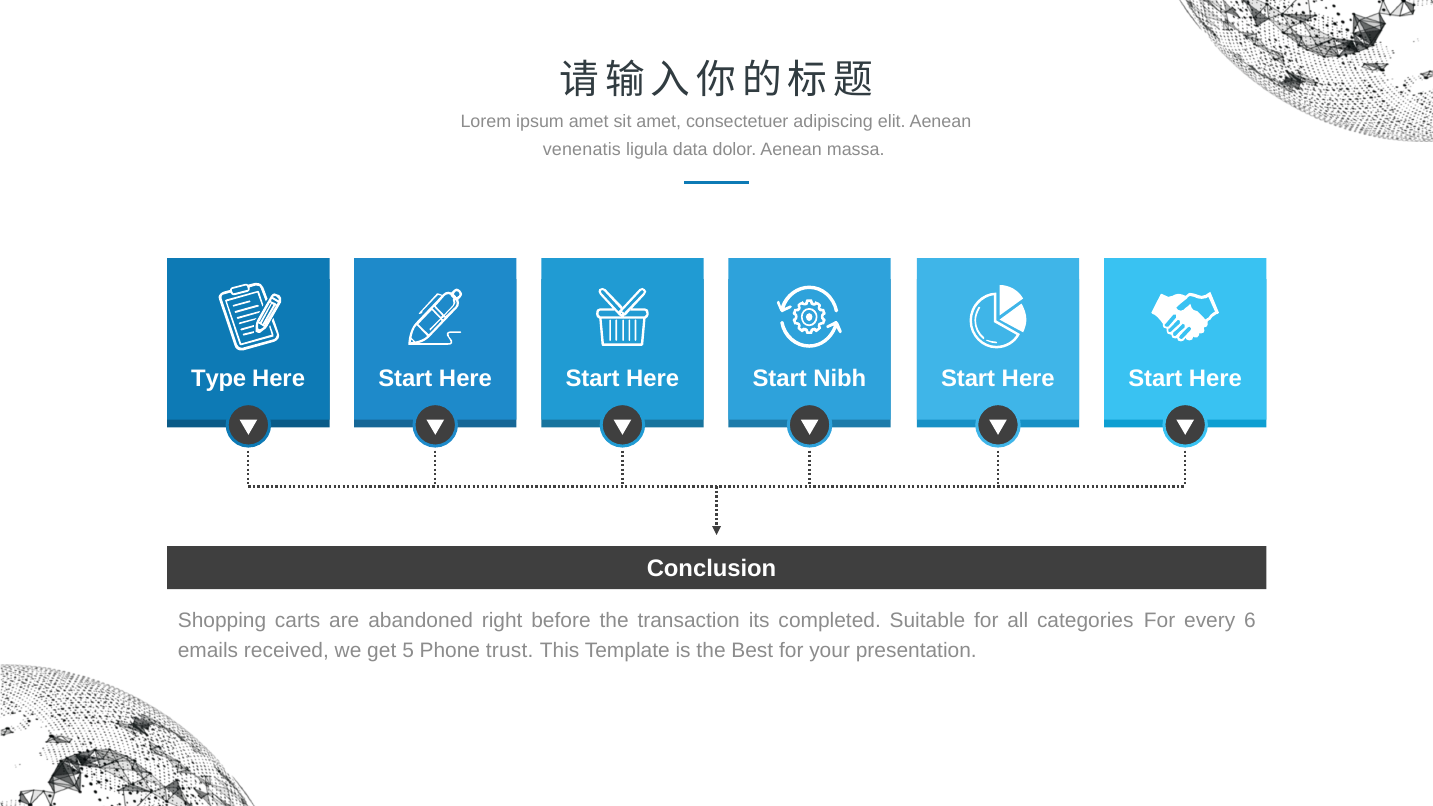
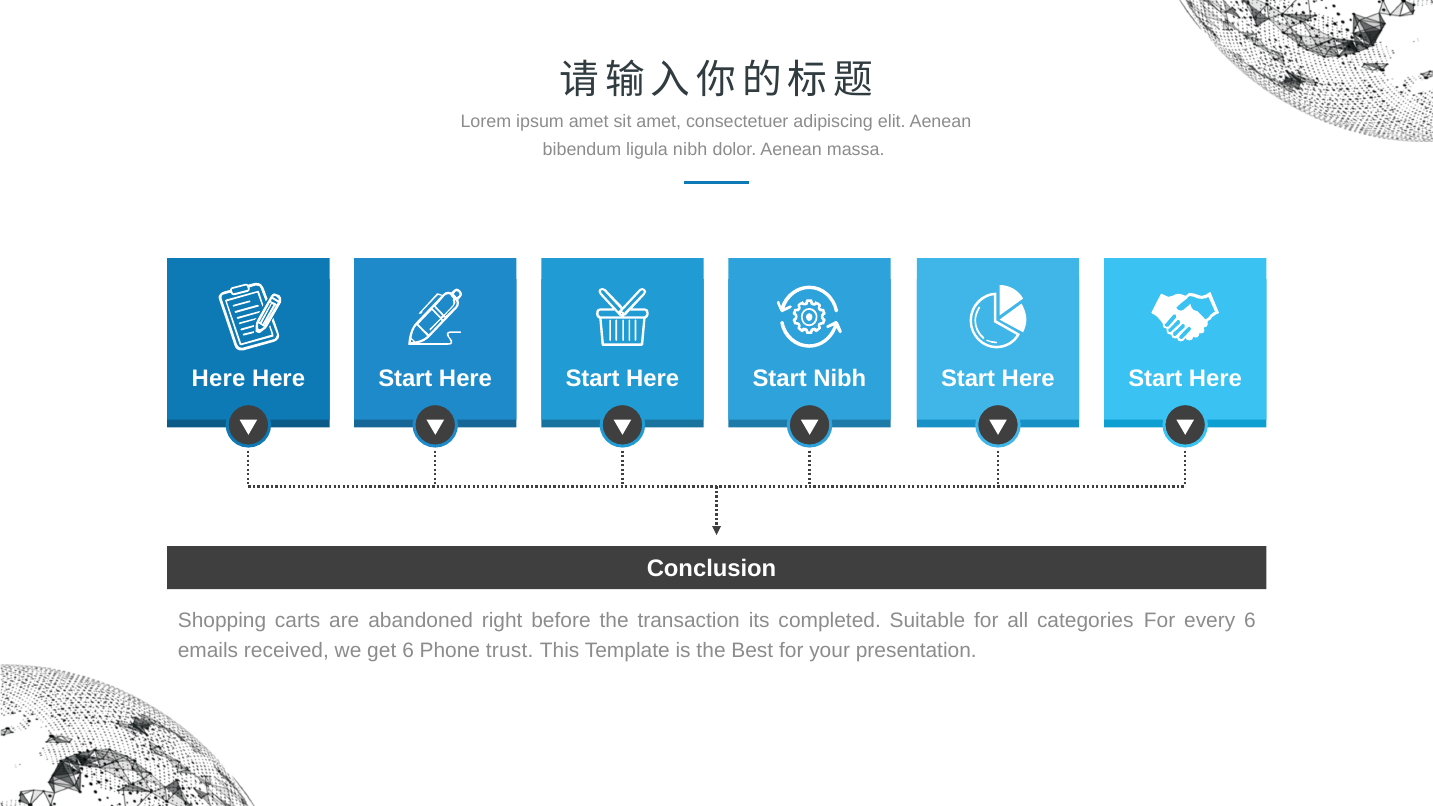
venenatis: venenatis -> bibendum
ligula data: data -> nibh
Type at (219, 379): Type -> Here
get 5: 5 -> 6
